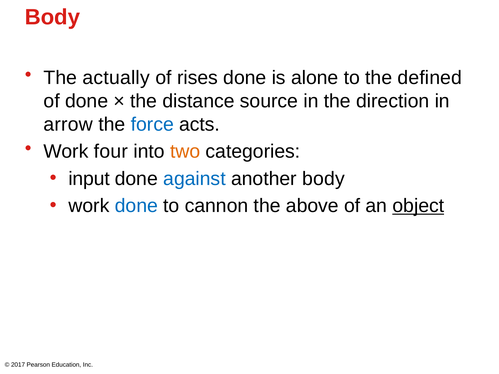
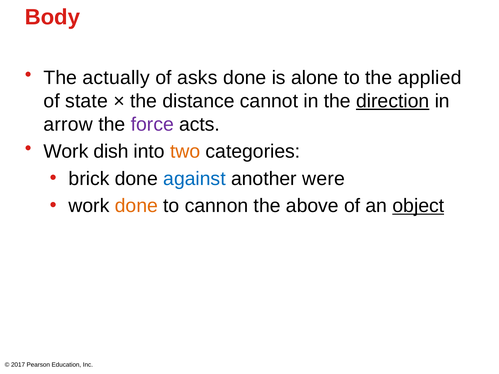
rises: rises -> asks
defined: defined -> applied
of done: done -> state
source: source -> cannot
direction underline: none -> present
force colour: blue -> purple
four: four -> dish
input: input -> brick
another body: body -> were
done at (136, 206) colour: blue -> orange
